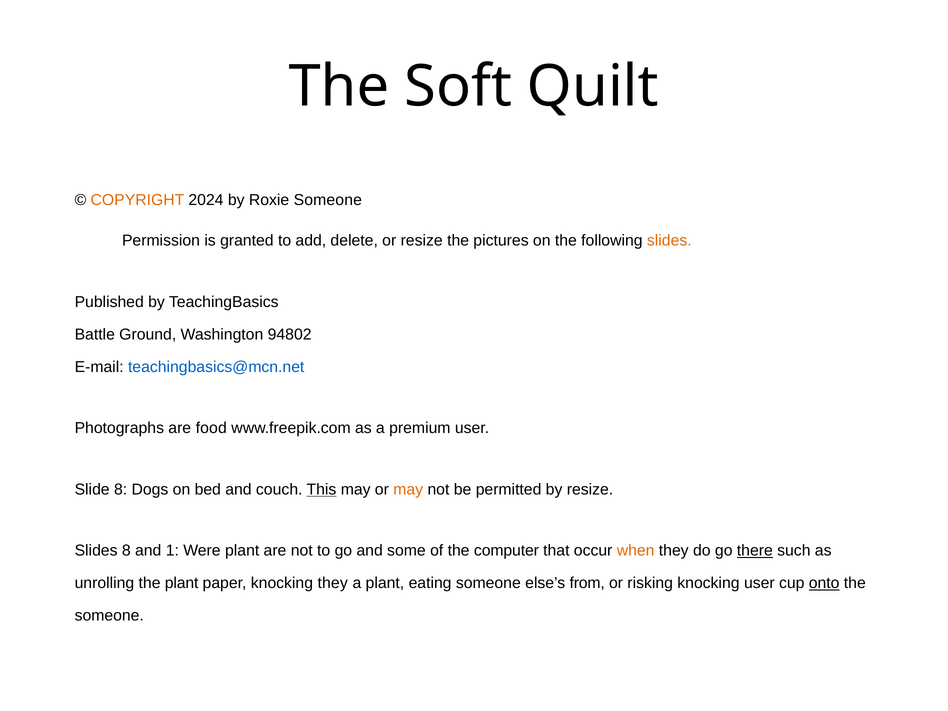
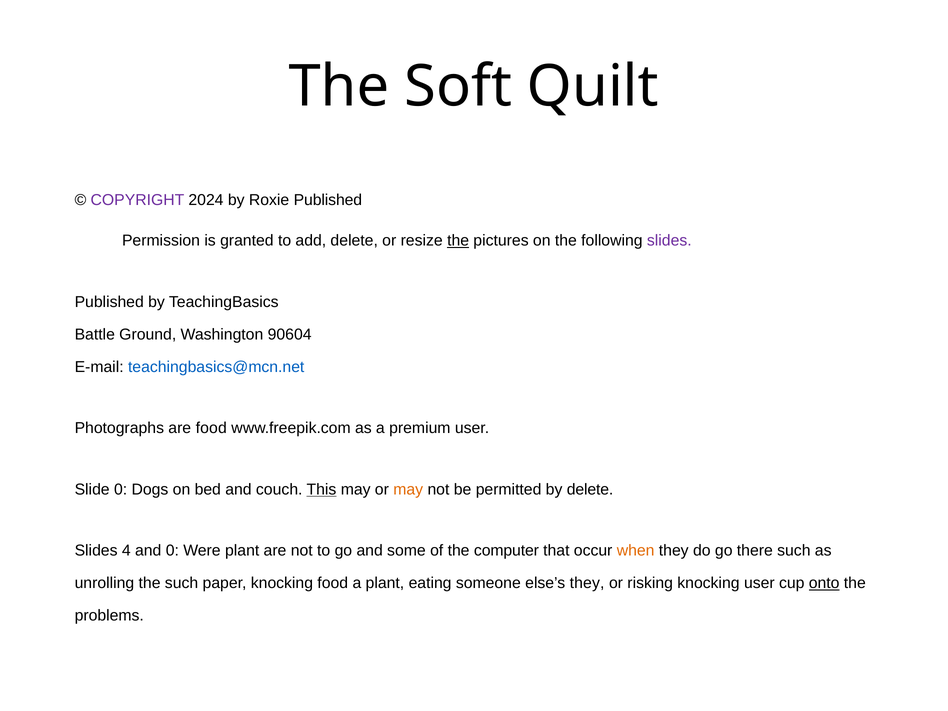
COPYRIGHT colour: orange -> purple
Roxie Someone: Someone -> Published
the at (458, 241) underline: none -> present
slides at (669, 241) colour: orange -> purple
94802: 94802 -> 90604
Slide 8: 8 -> 0
by resize: resize -> delete
Slides 8: 8 -> 4
and 1: 1 -> 0
there underline: present -> none
the plant: plant -> such
knocking they: they -> food
else’s from: from -> they
someone at (109, 616): someone -> problems
